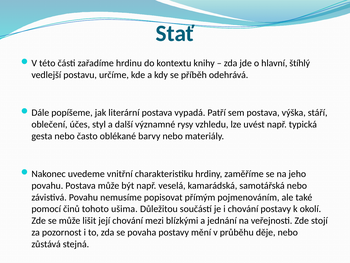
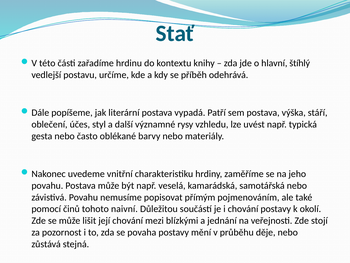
ušima: ušima -> naivní
